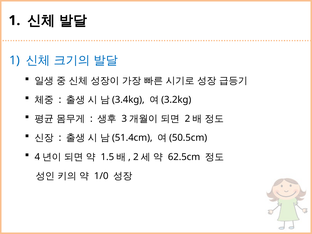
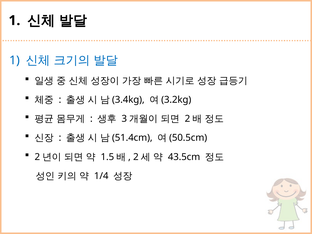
4 at (37, 157): 4 -> 2
62.5cm: 62.5cm -> 43.5cm
1/0: 1/0 -> 1/4
